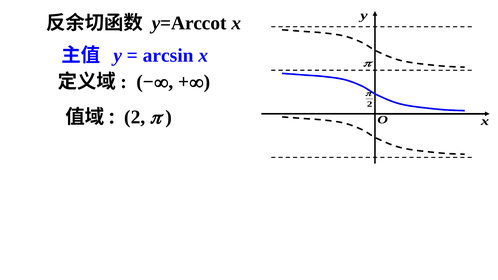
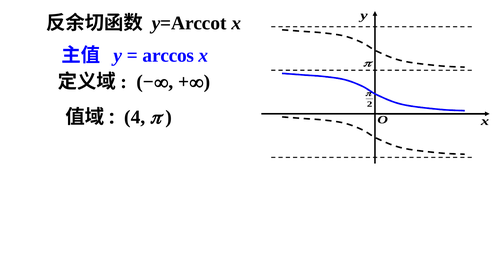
arcsin: arcsin -> arccos
2 at (135, 117): 2 -> 4
